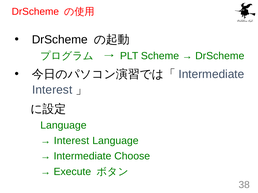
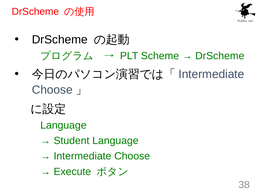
Interest at (52, 90): Interest -> Choose
Interest at (71, 141): Interest -> Student
